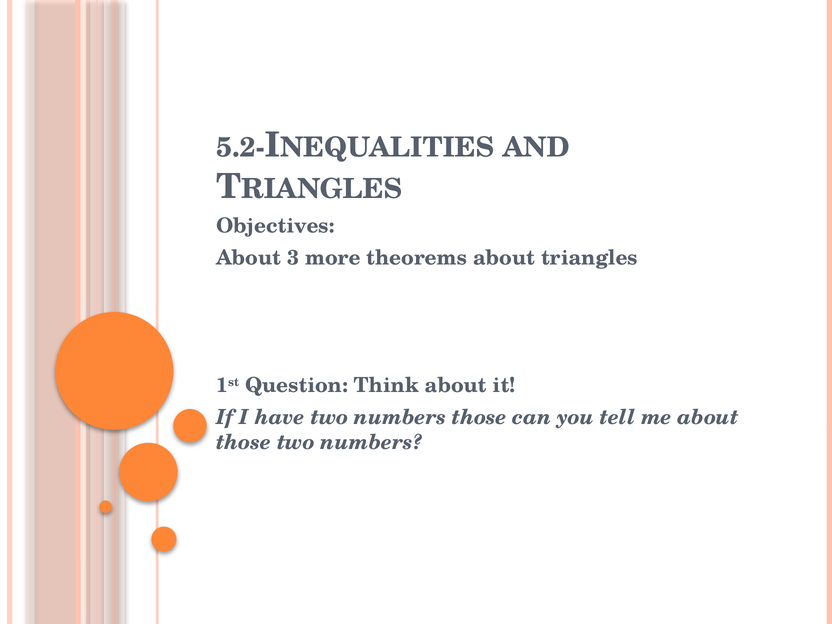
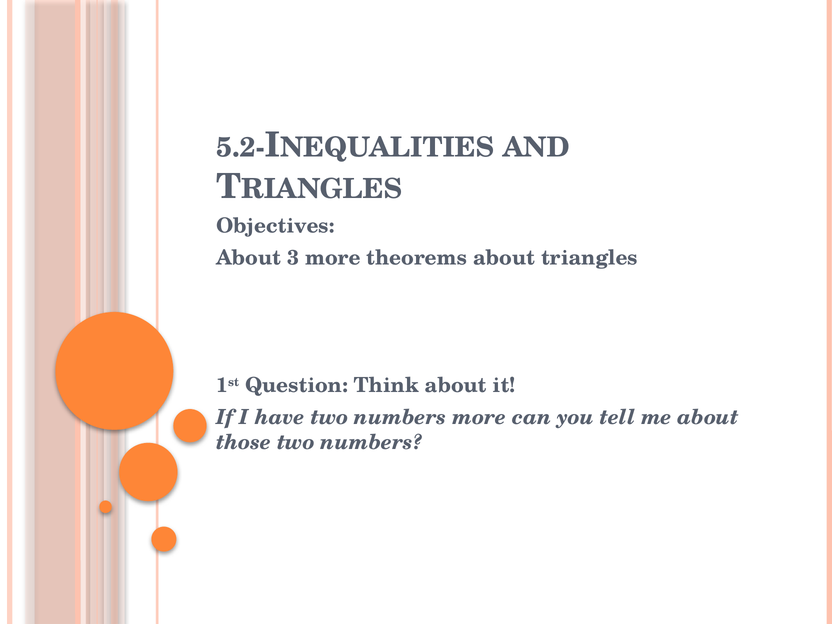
numbers those: those -> more
